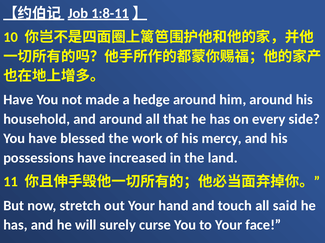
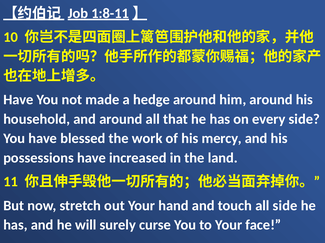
all said: said -> side
